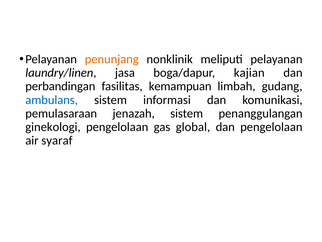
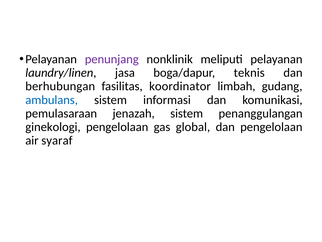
penunjang colour: orange -> purple
kajian: kajian -> teknis
perbandingan: perbandingan -> berhubungan
kemampuan: kemampuan -> koordinator
